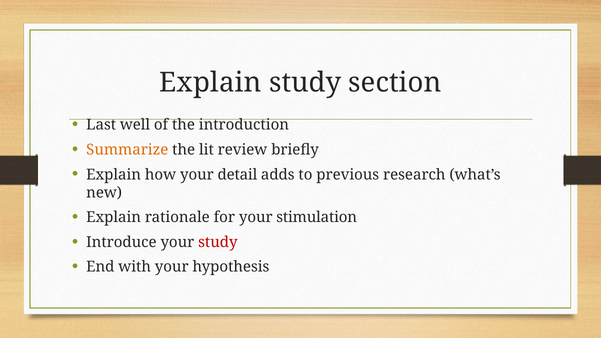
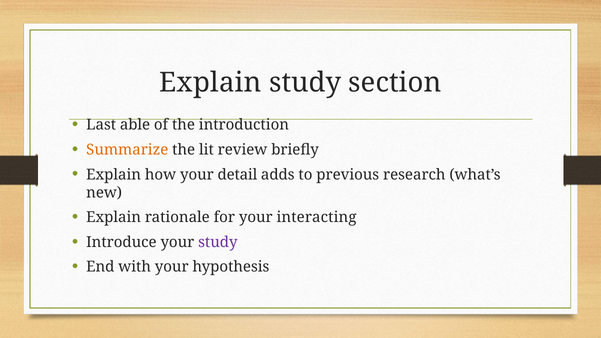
well: well -> able
stimulation: stimulation -> interacting
study at (218, 242) colour: red -> purple
